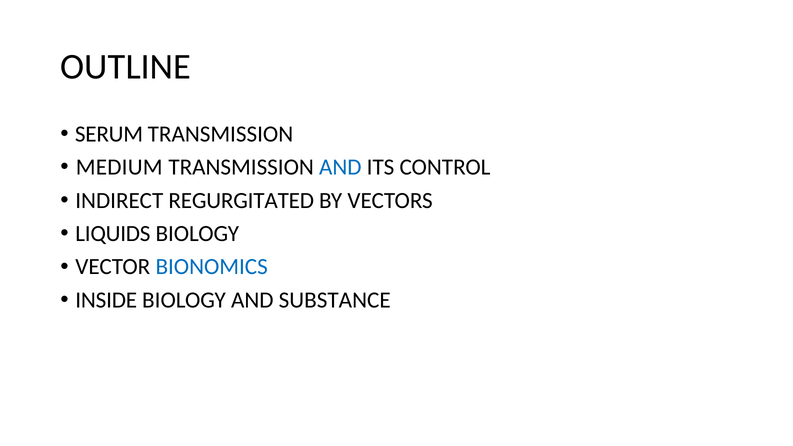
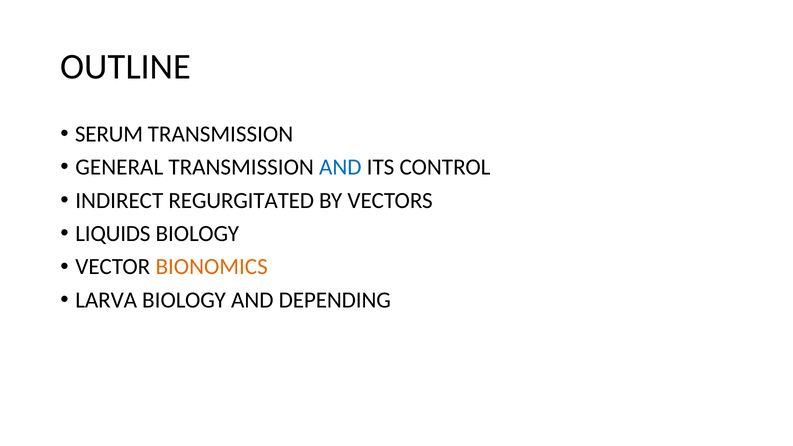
MEDIUM: MEDIUM -> GENERAL
BIONOMICS colour: blue -> orange
INSIDE: INSIDE -> LARVA
SUBSTANCE: SUBSTANCE -> DEPENDING
